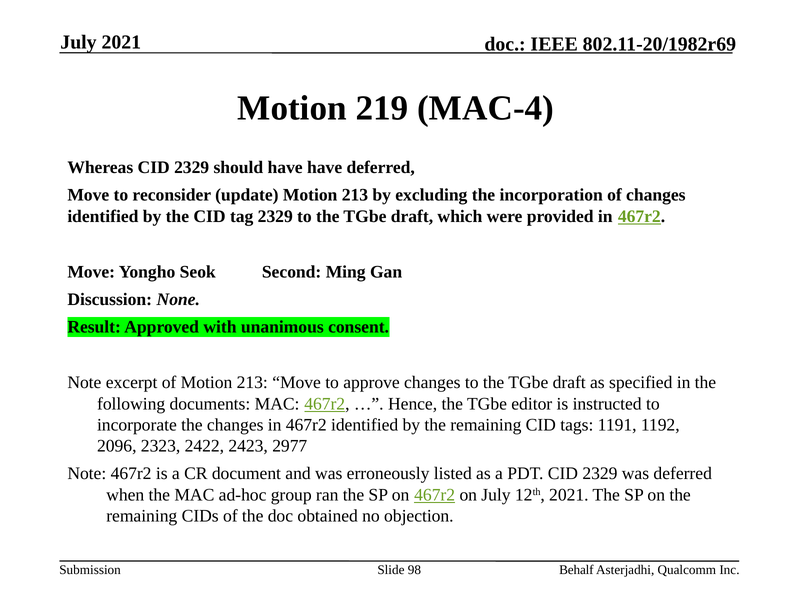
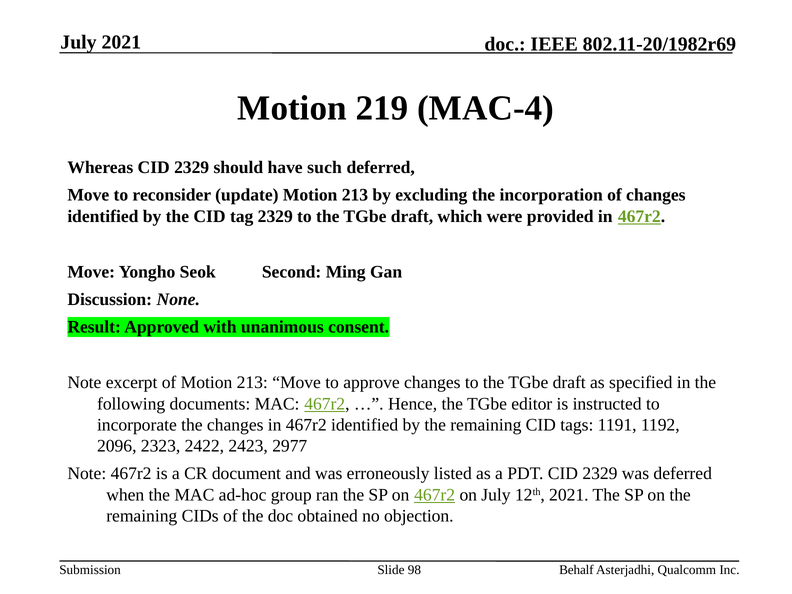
have have: have -> such
